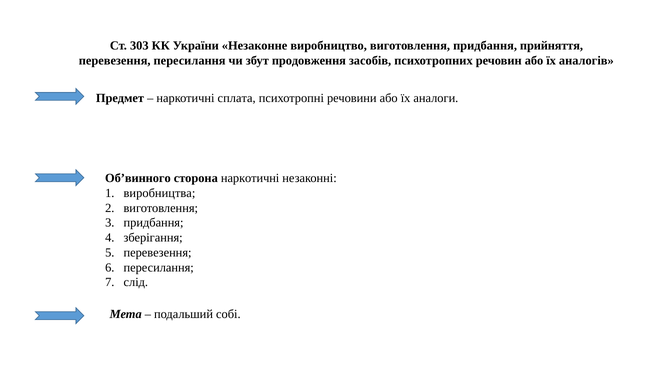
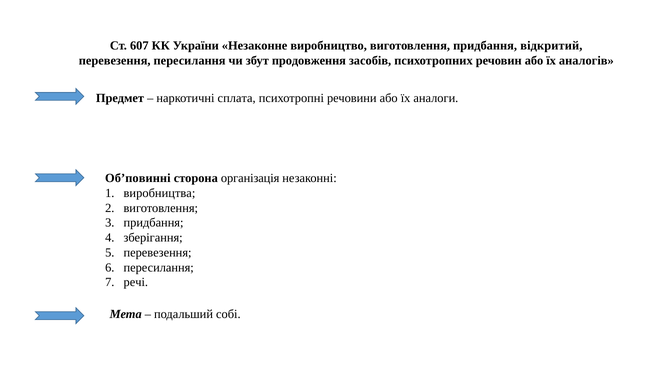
303: 303 -> 607
прийняття: прийняття -> відкритий
Об’винного: Об’винного -> Об’повинні
сторона наркотичні: наркотичні -> організація
слід: слід -> речі
